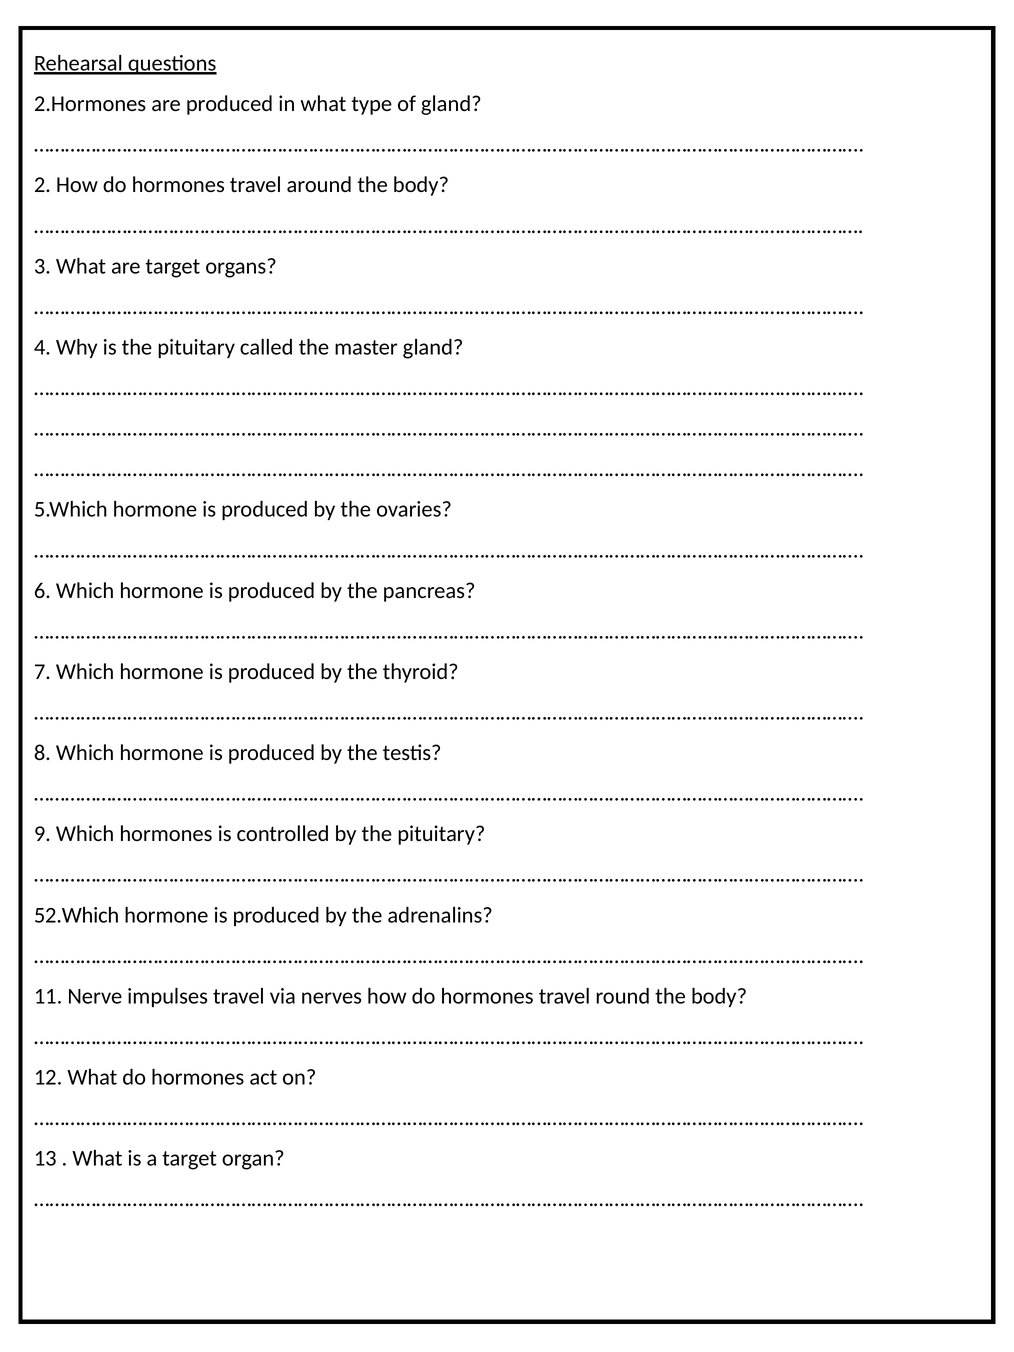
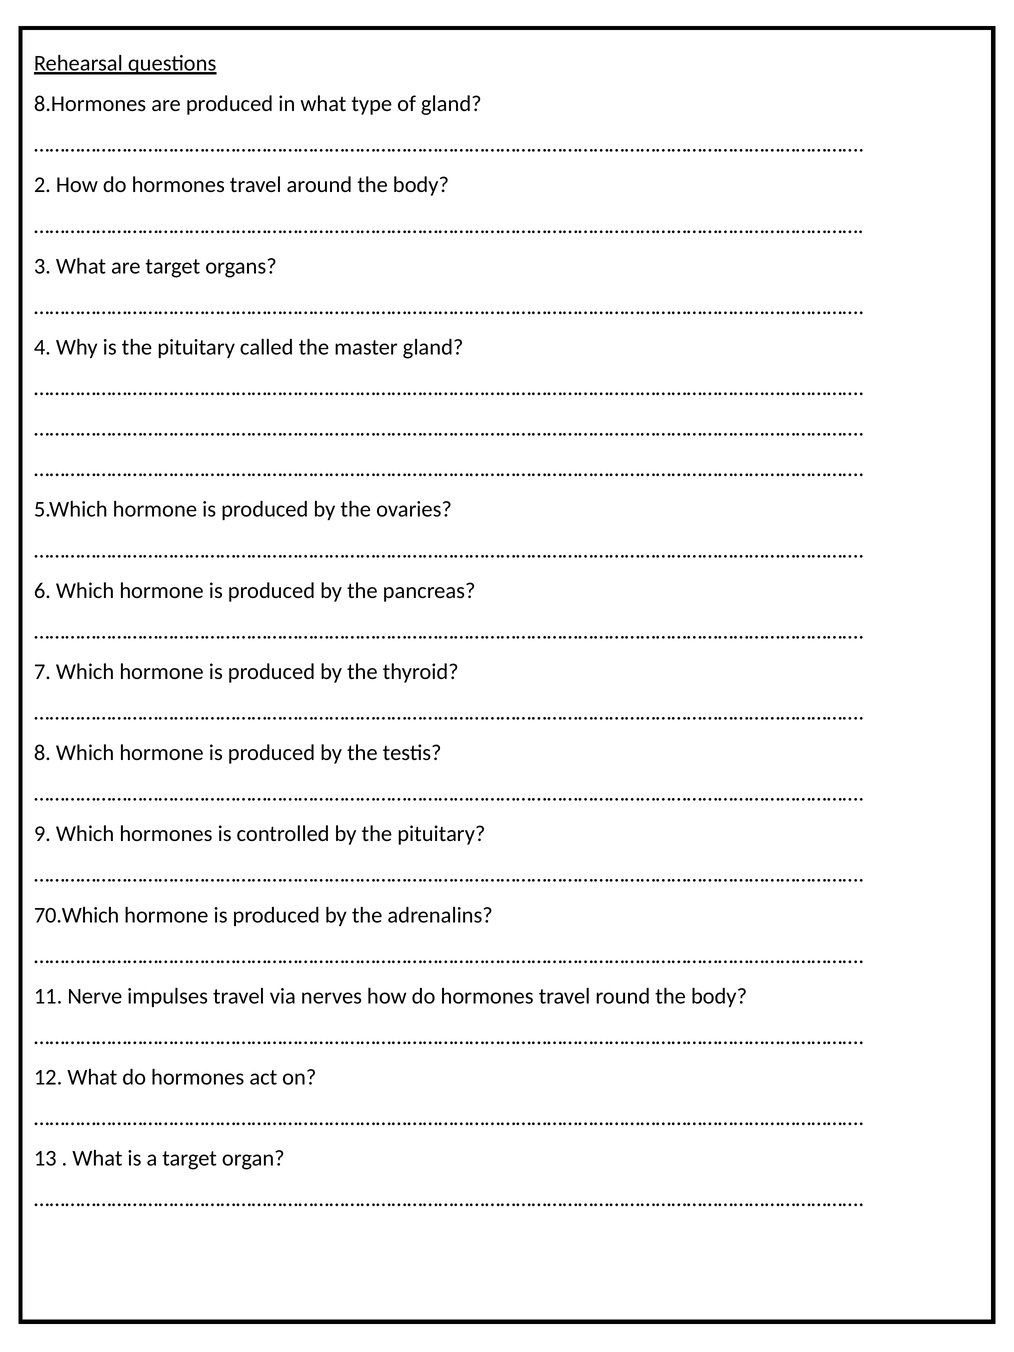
2.Hormones: 2.Hormones -> 8.Hormones
52.Which: 52.Which -> 70.Which
